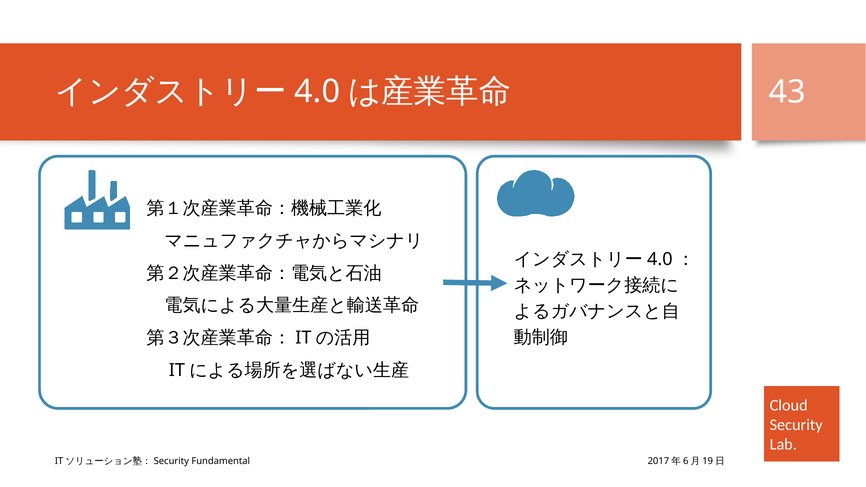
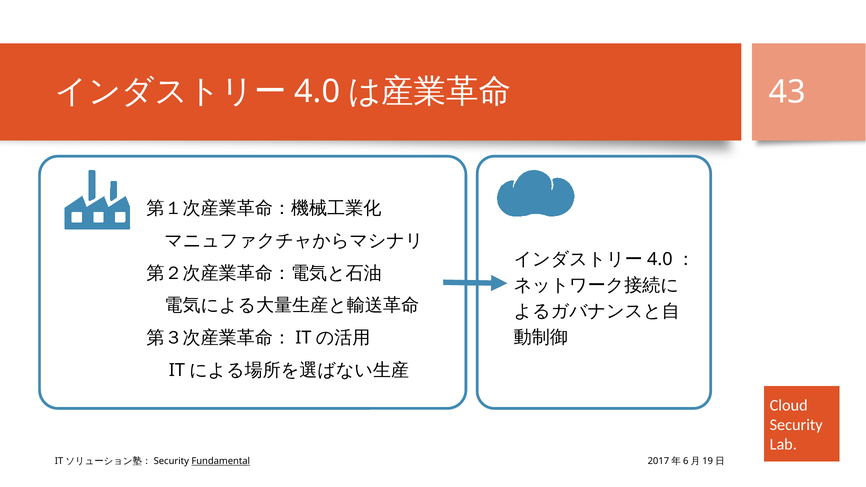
Fundamental underline: none -> present
